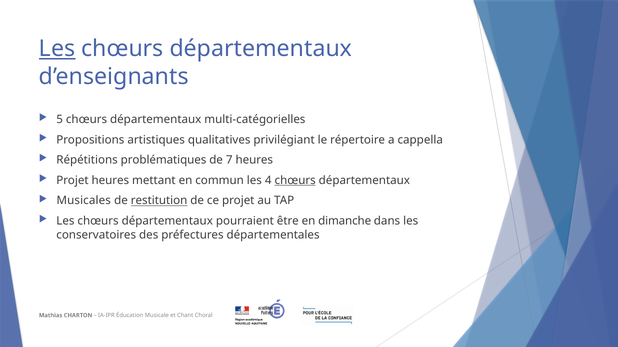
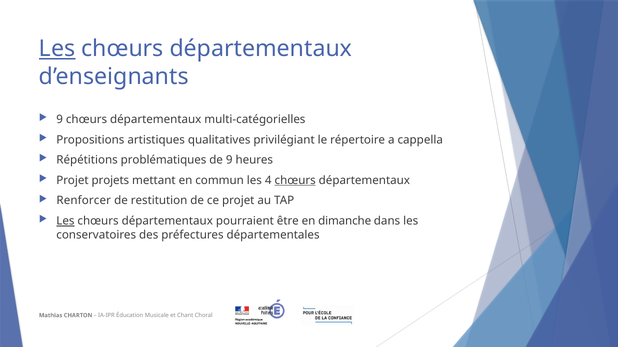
5 at (60, 120): 5 -> 9
de 7: 7 -> 9
Projet heures: heures -> projets
Musicales: Musicales -> Renforcer
restitution underline: present -> none
Les at (65, 221) underline: none -> present
